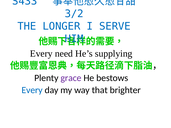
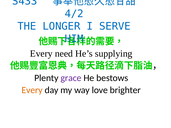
3/2: 3/2 -> 4/2
Every at (32, 90) colour: blue -> orange
that: that -> love
